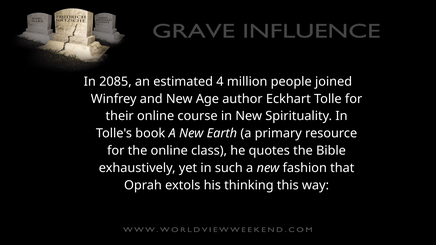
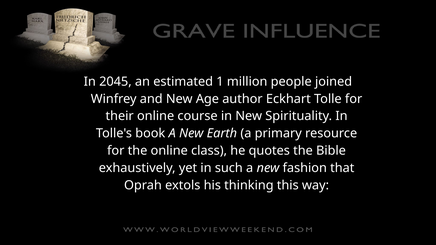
2085: 2085 -> 2045
4: 4 -> 1
